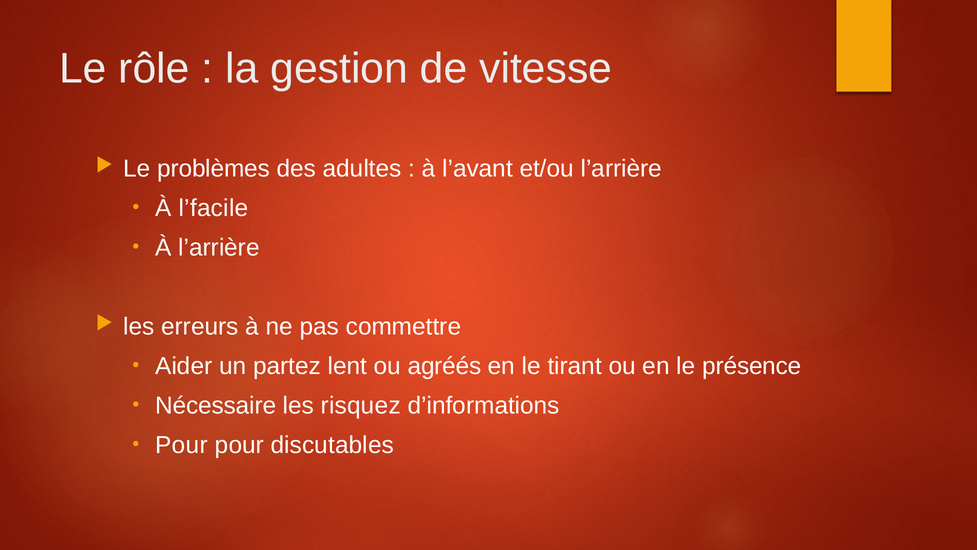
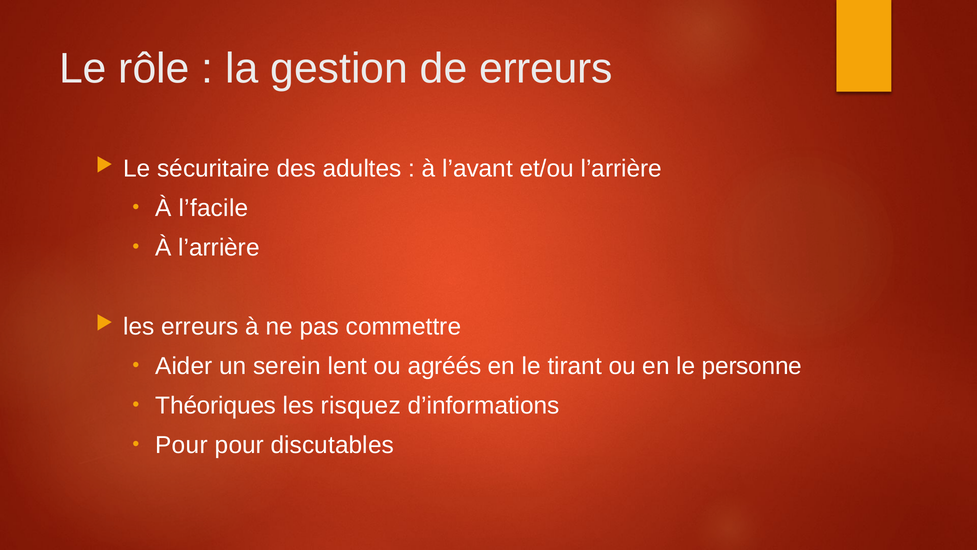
de vitesse: vitesse -> erreurs
problèmes: problèmes -> sécuritaire
partez: partez -> serein
présence: présence -> personne
Nécessaire: Nécessaire -> Théoriques
